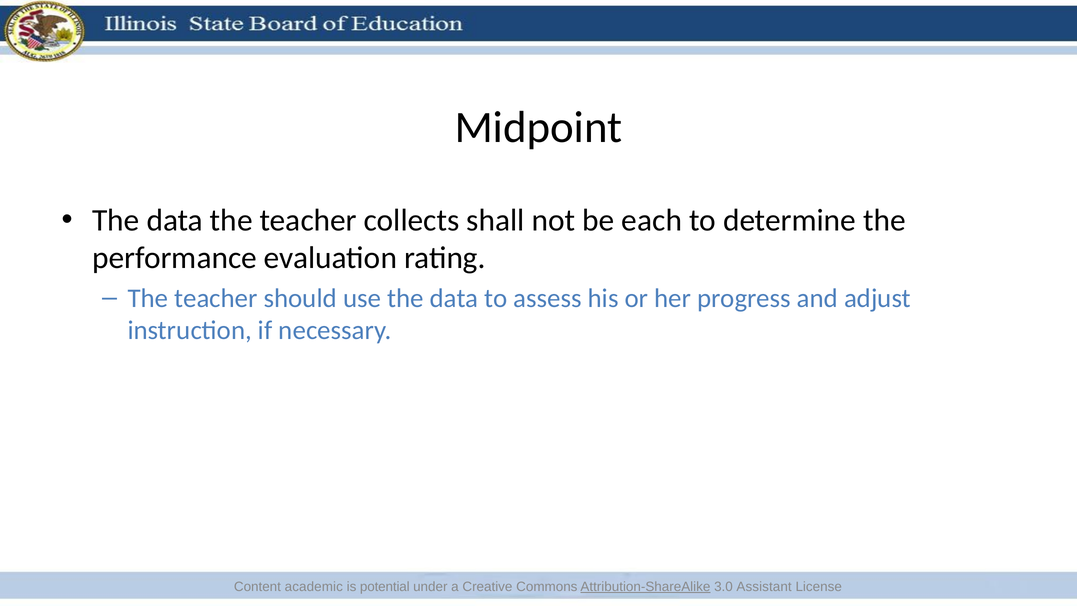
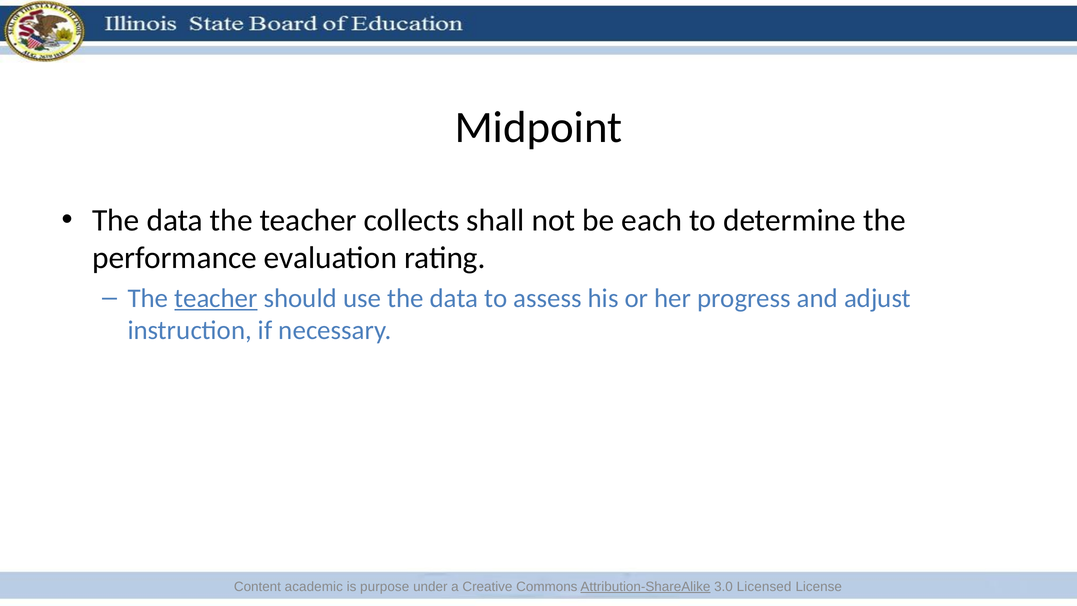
teacher at (216, 298) underline: none -> present
potential: potential -> purpose
Assistant: Assistant -> Licensed
